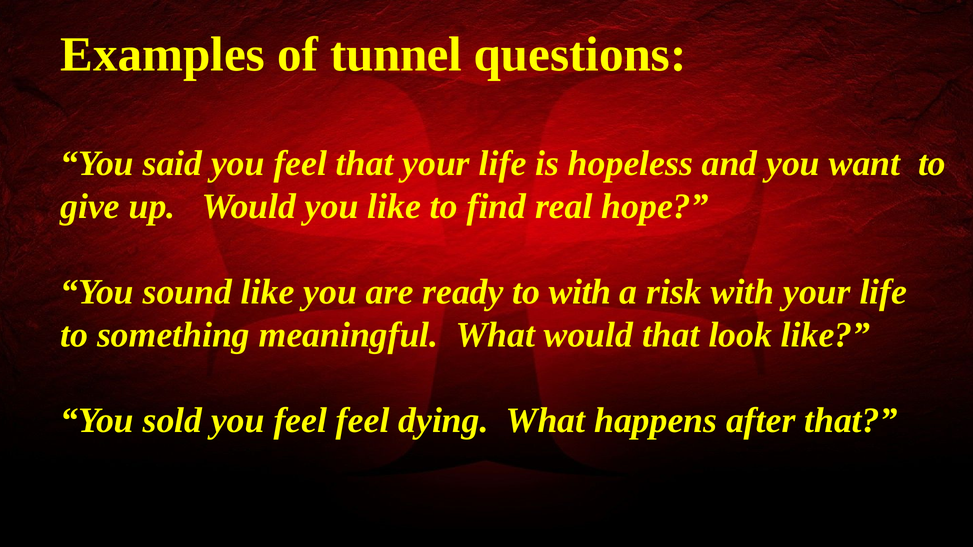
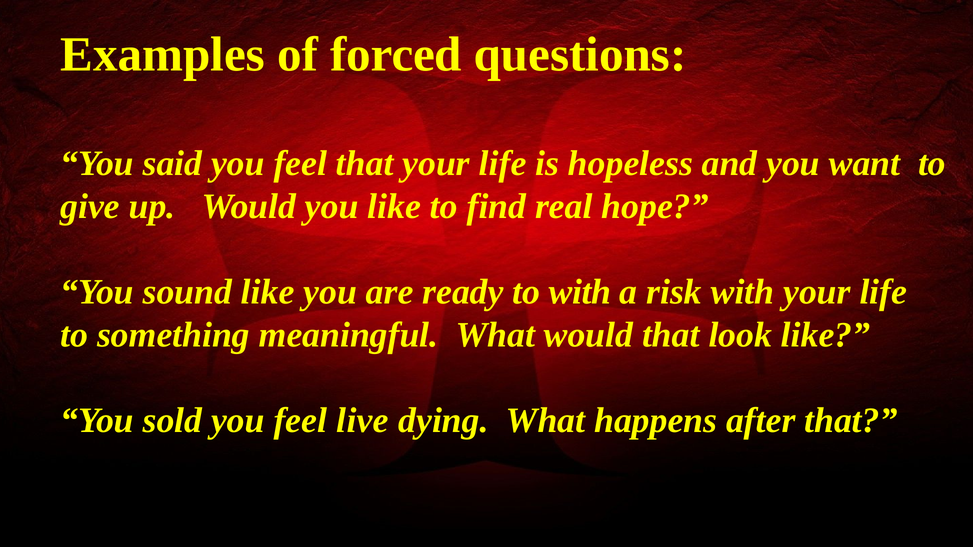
tunnel: tunnel -> forced
feel feel: feel -> live
